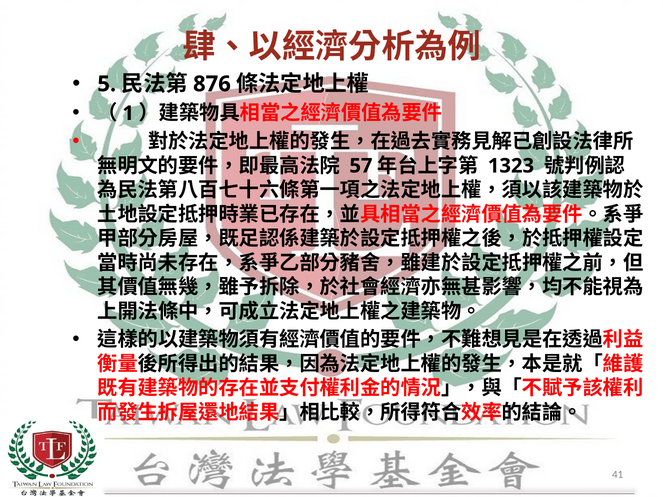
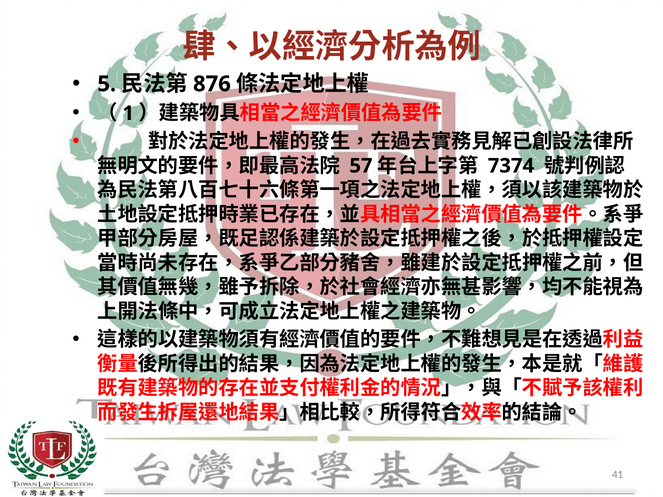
1323: 1323 -> 7374
